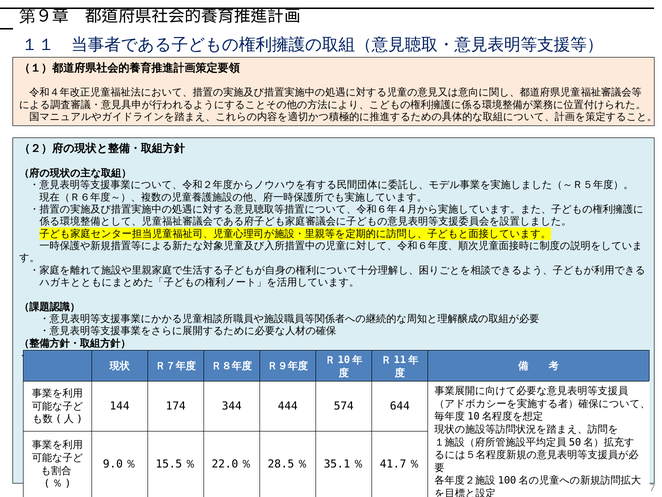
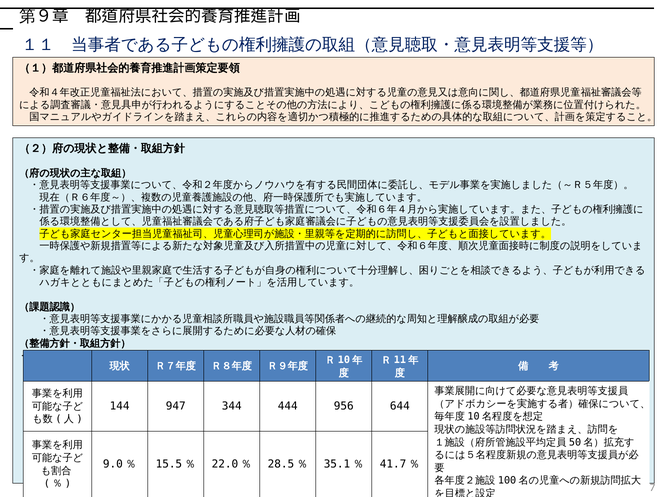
174: 174 -> 947
574: 574 -> 956
